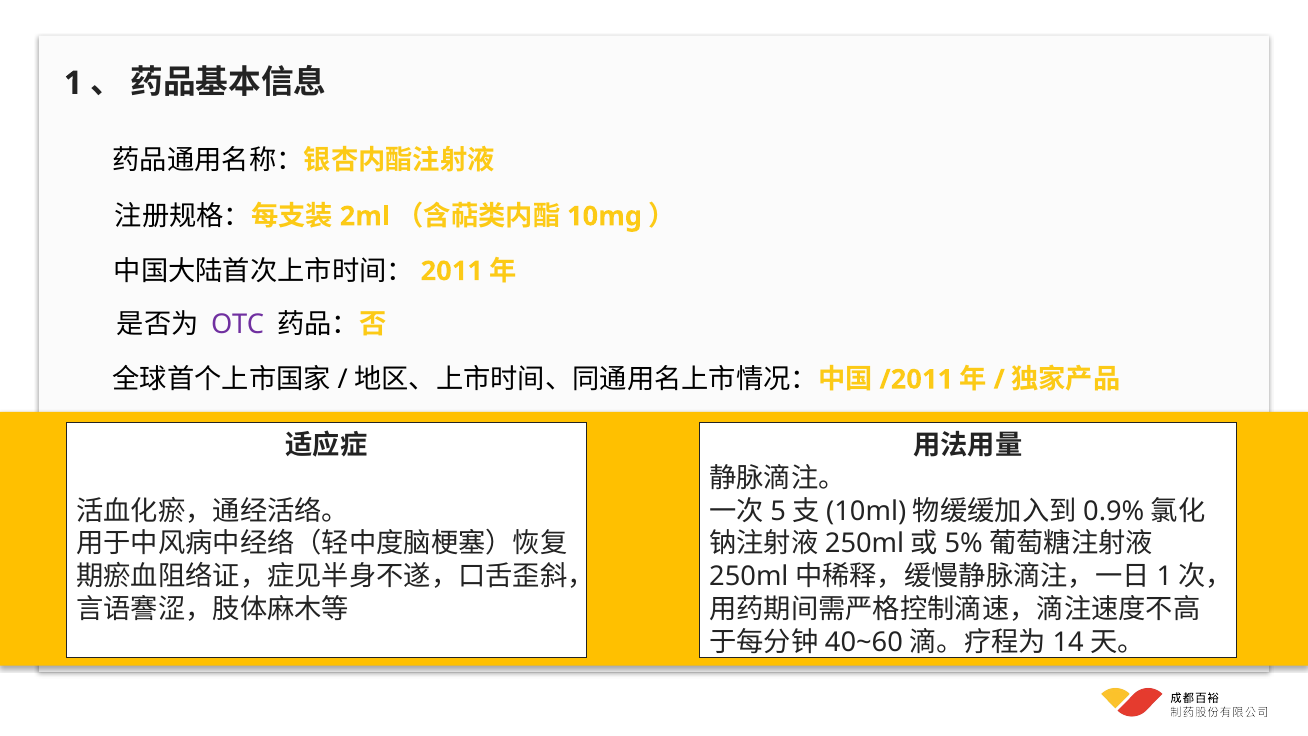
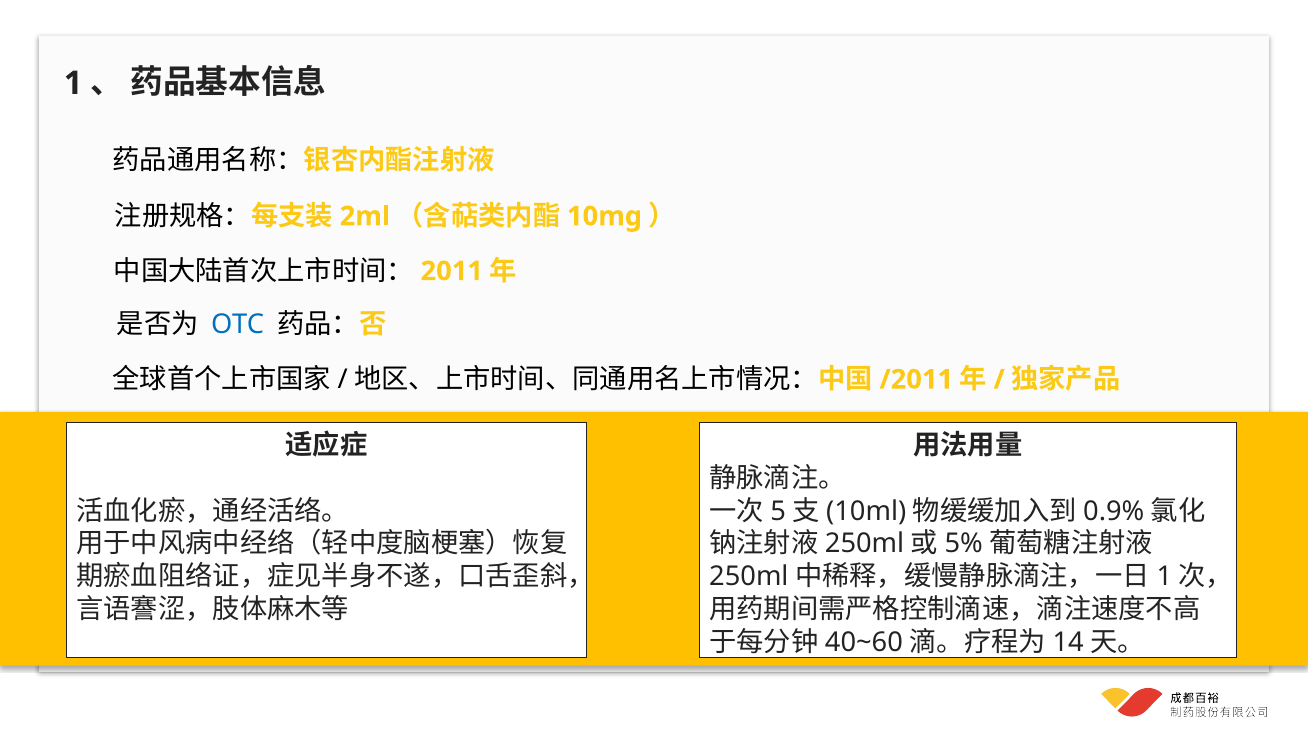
OTC colour: purple -> blue
